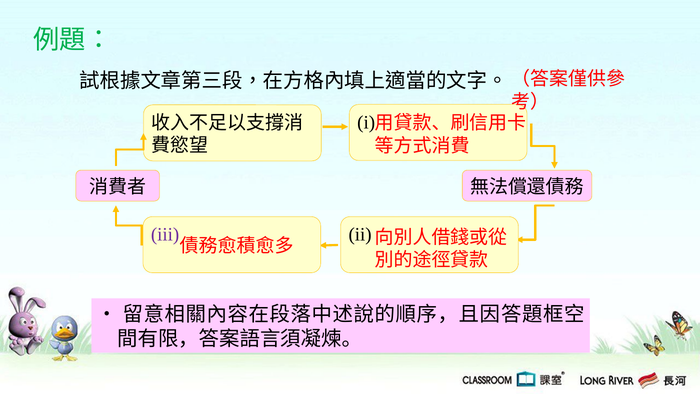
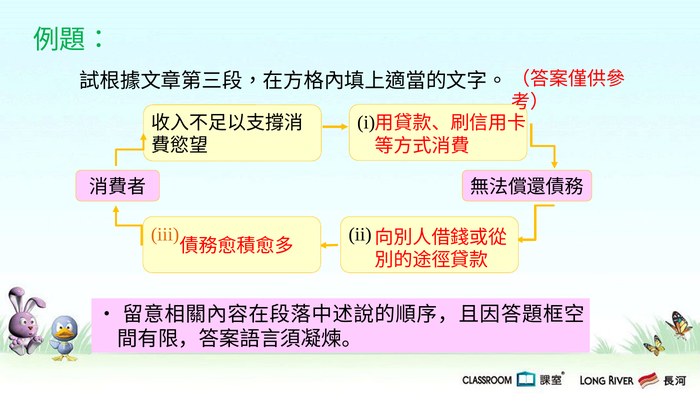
iii colour: purple -> orange
